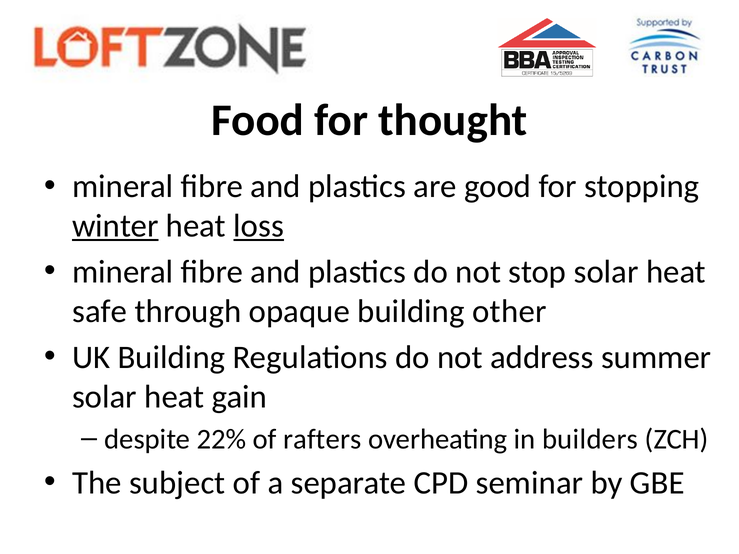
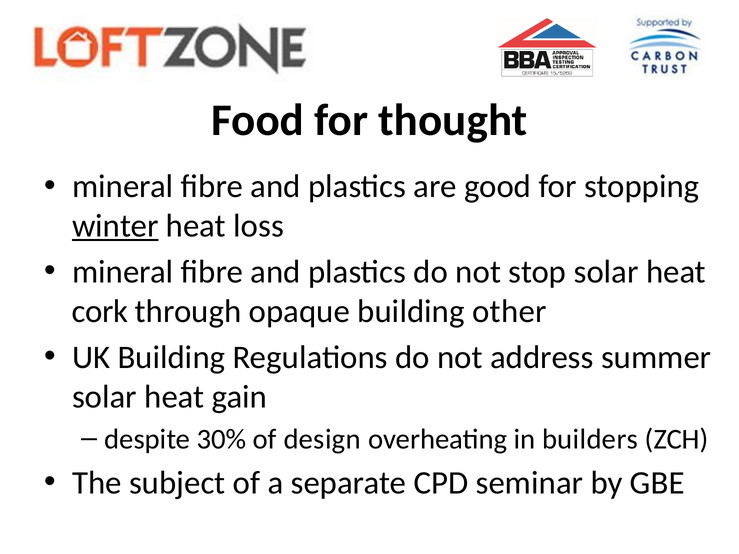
loss underline: present -> none
safe: safe -> cork
22%: 22% -> 30%
rafters: rafters -> design
